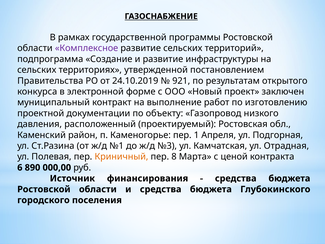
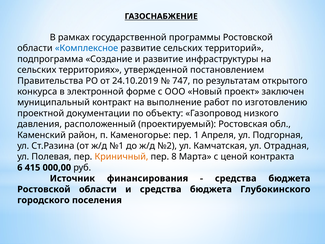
Комплексное colour: purple -> blue
921: 921 -> 747
№3: №3 -> №2
890: 890 -> 415
